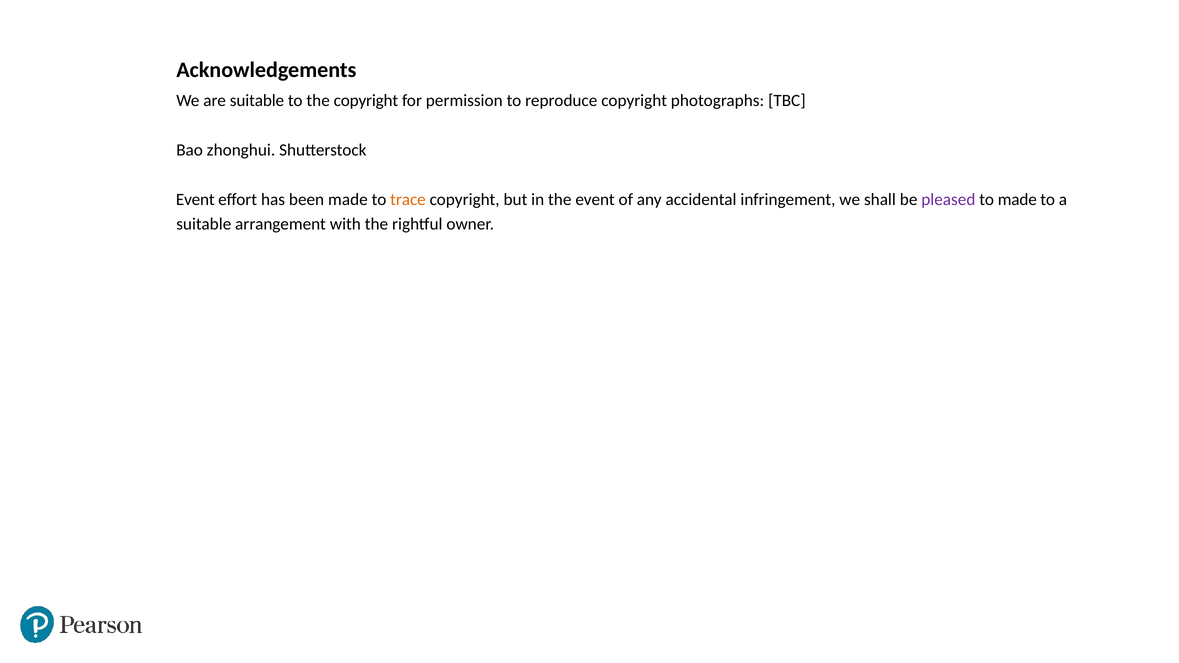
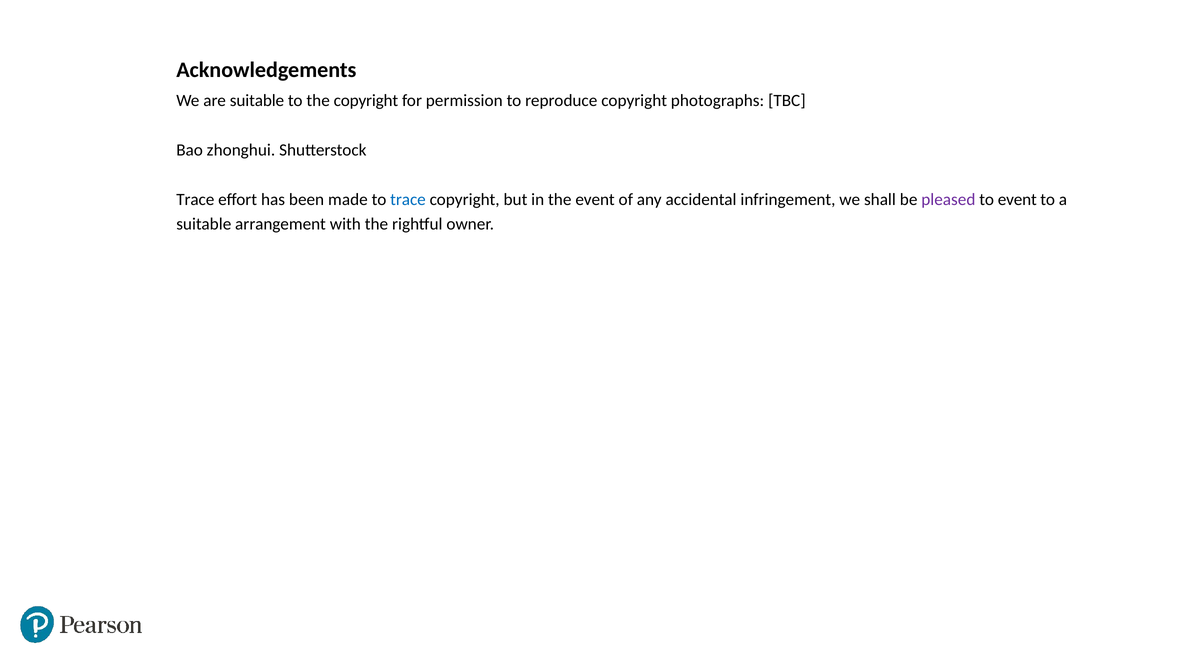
Event at (195, 199): Event -> Trace
trace at (408, 199) colour: orange -> blue
to made: made -> event
